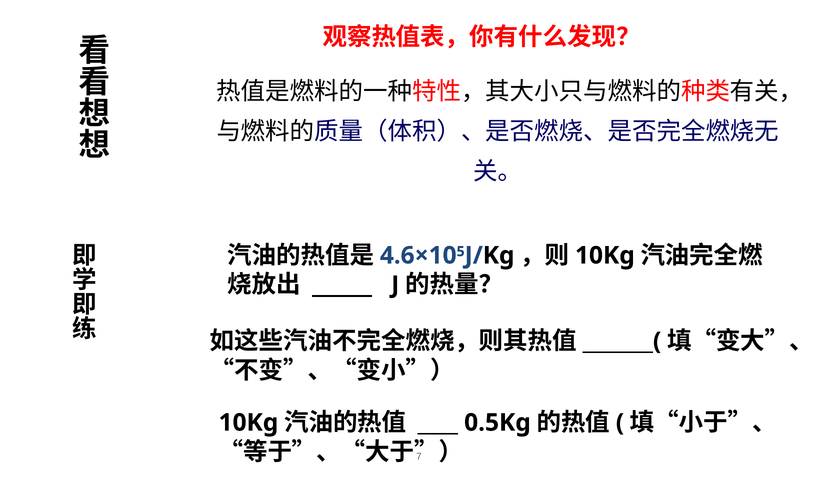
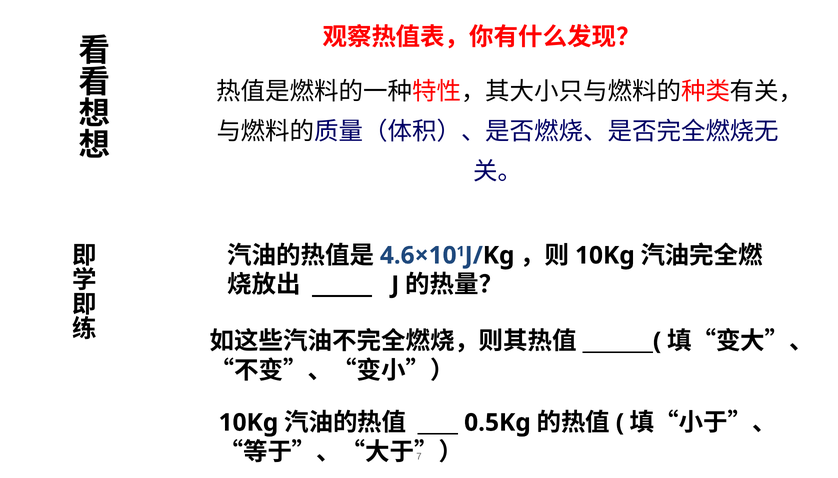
5: 5 -> 1
